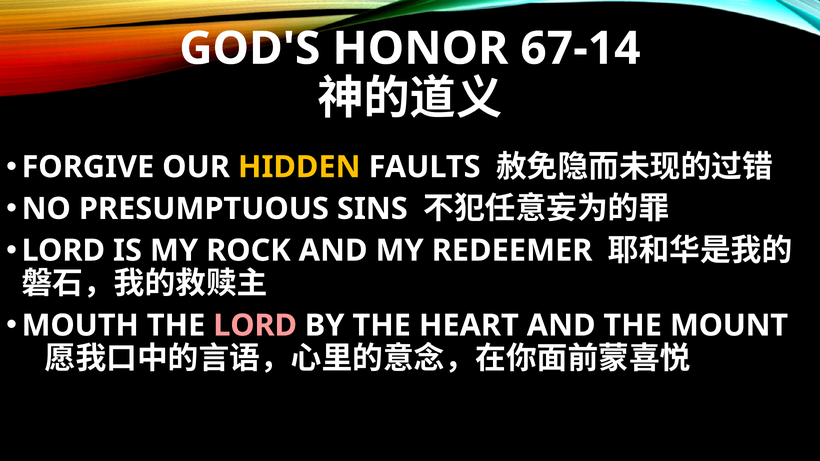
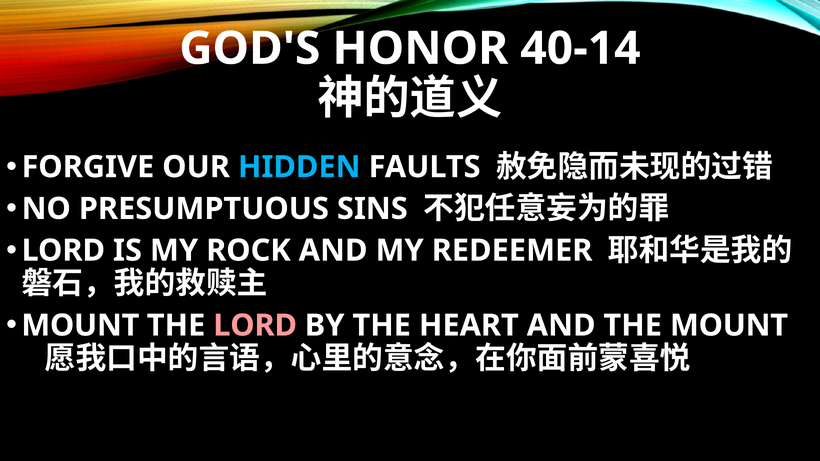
67-14: 67-14 -> 40-14
HIDDEN colour: yellow -> light blue
MOUTH at (80, 326): MOUTH -> MOUNT
